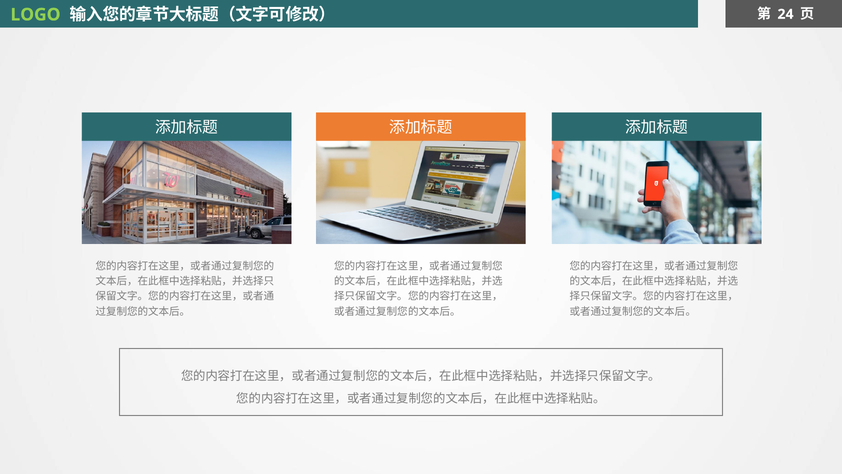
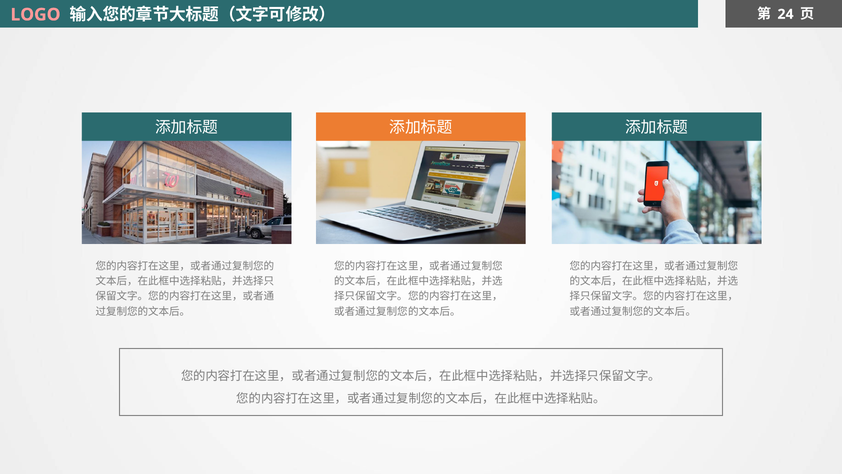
LOGO colour: light green -> pink
